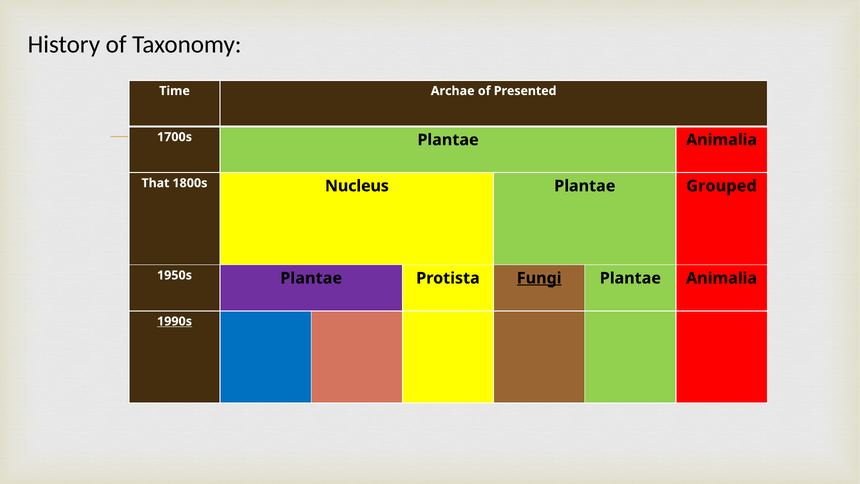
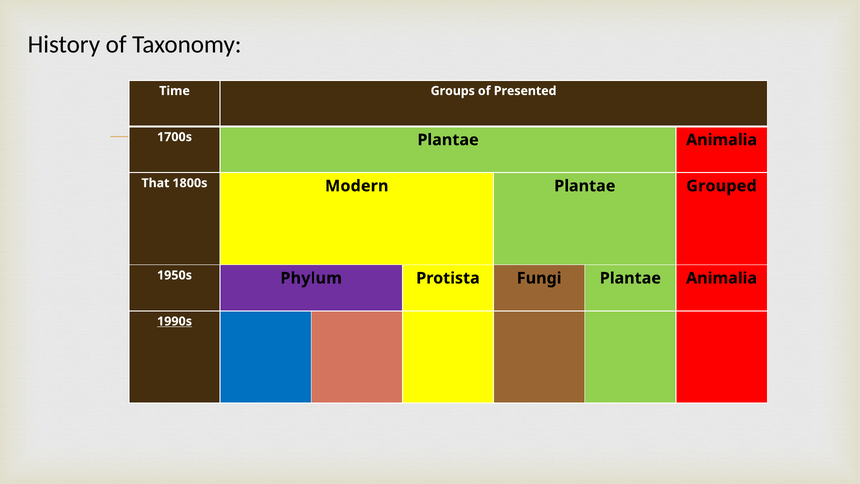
Archae: Archae -> Groups
Nucleus: Nucleus -> Modern
1950s Plantae: Plantae -> Phylum
Fungi underline: present -> none
